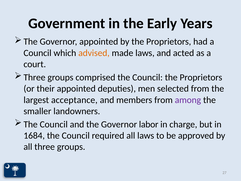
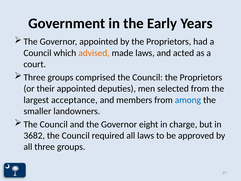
among colour: purple -> blue
labor: labor -> eight
1684: 1684 -> 3682
